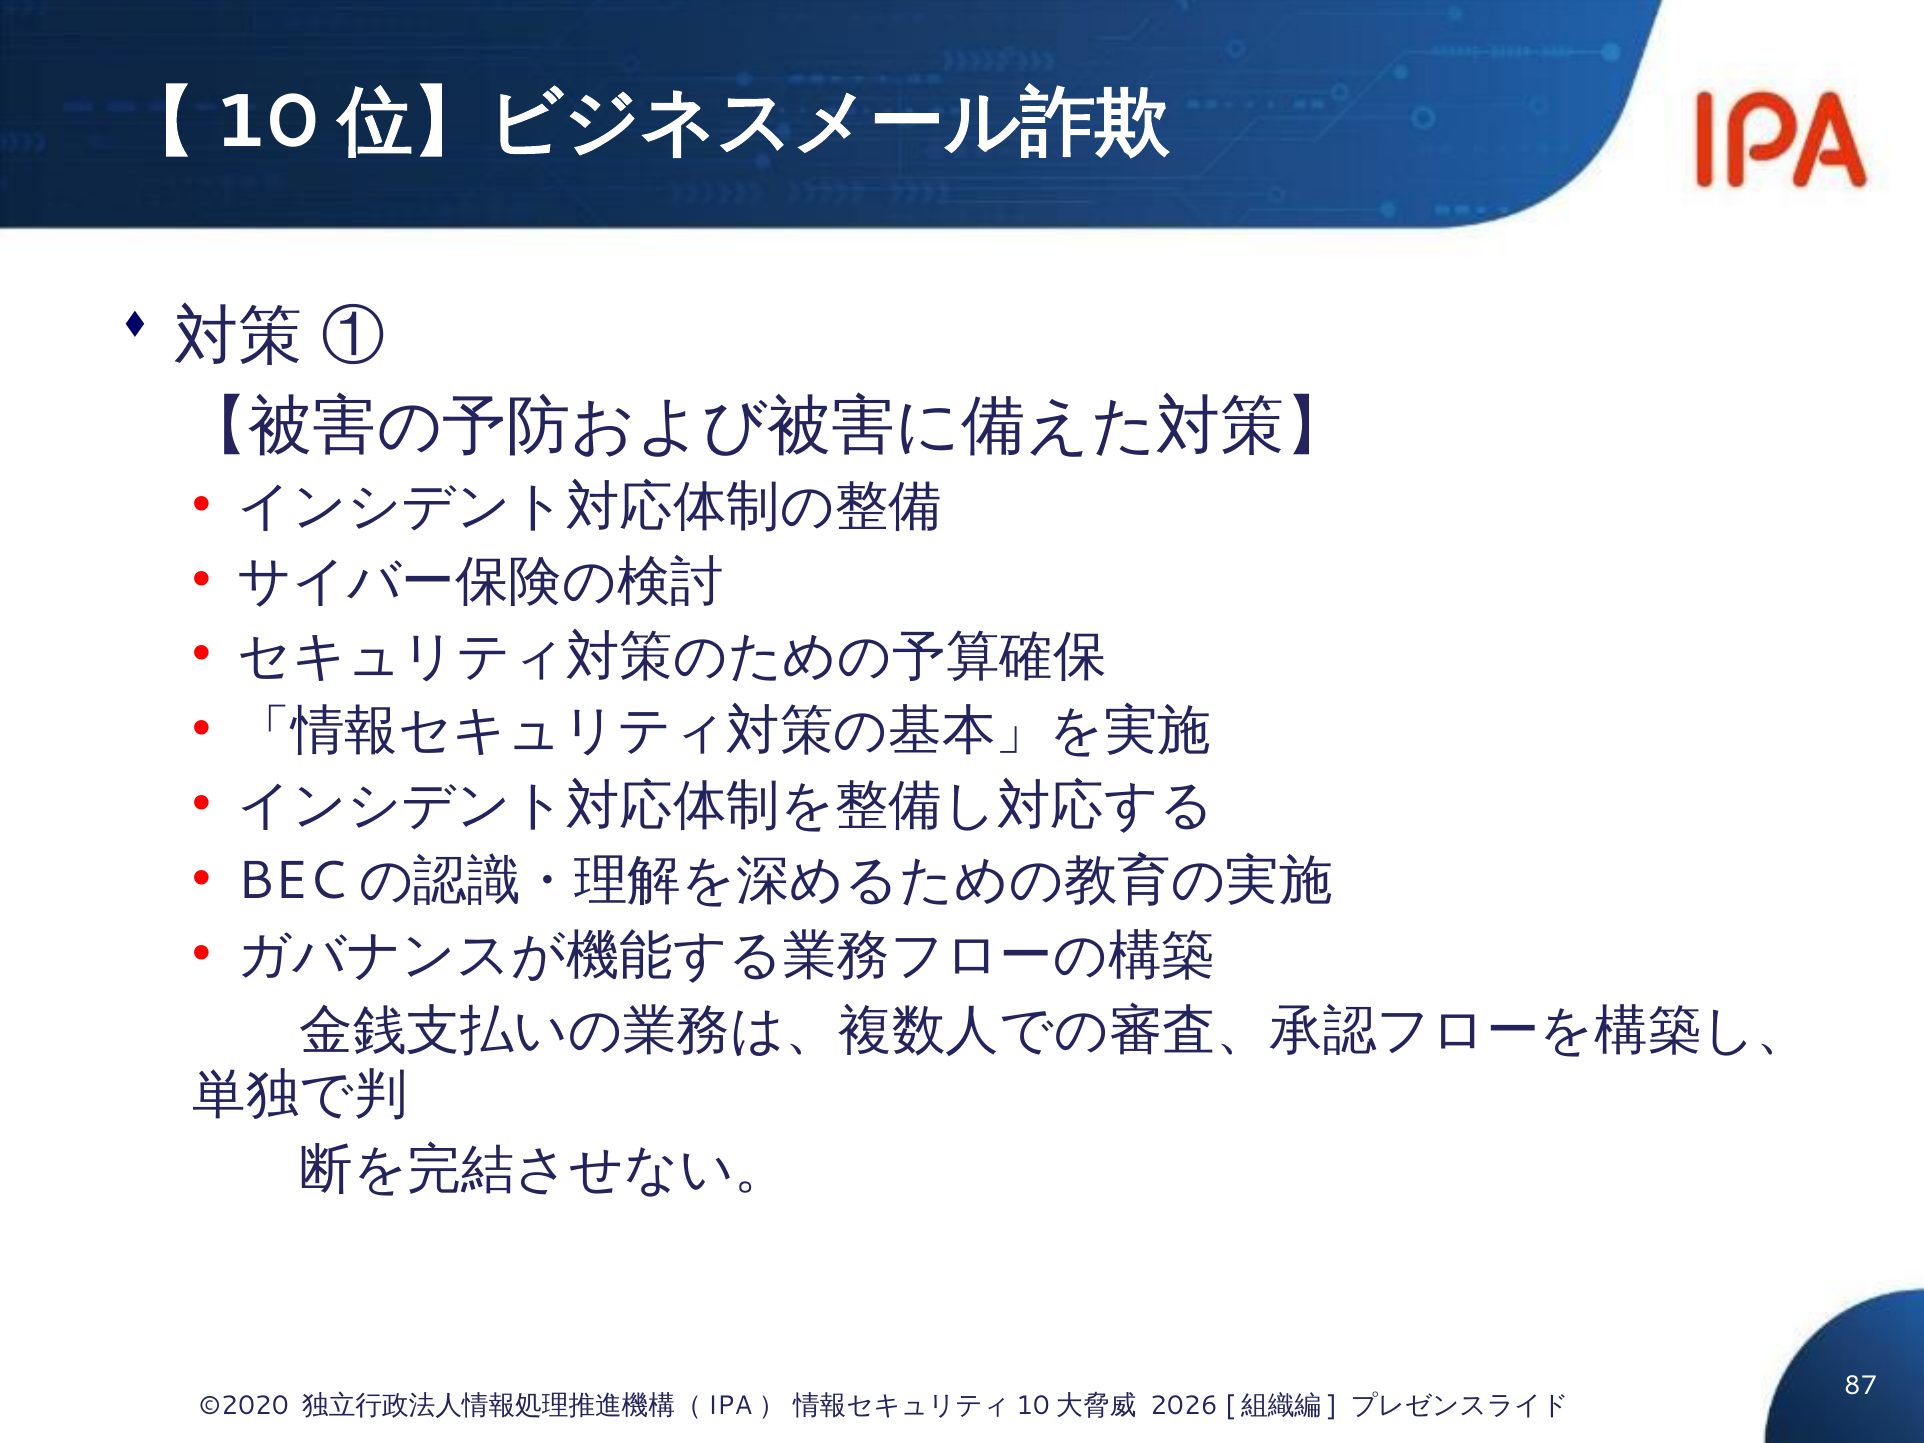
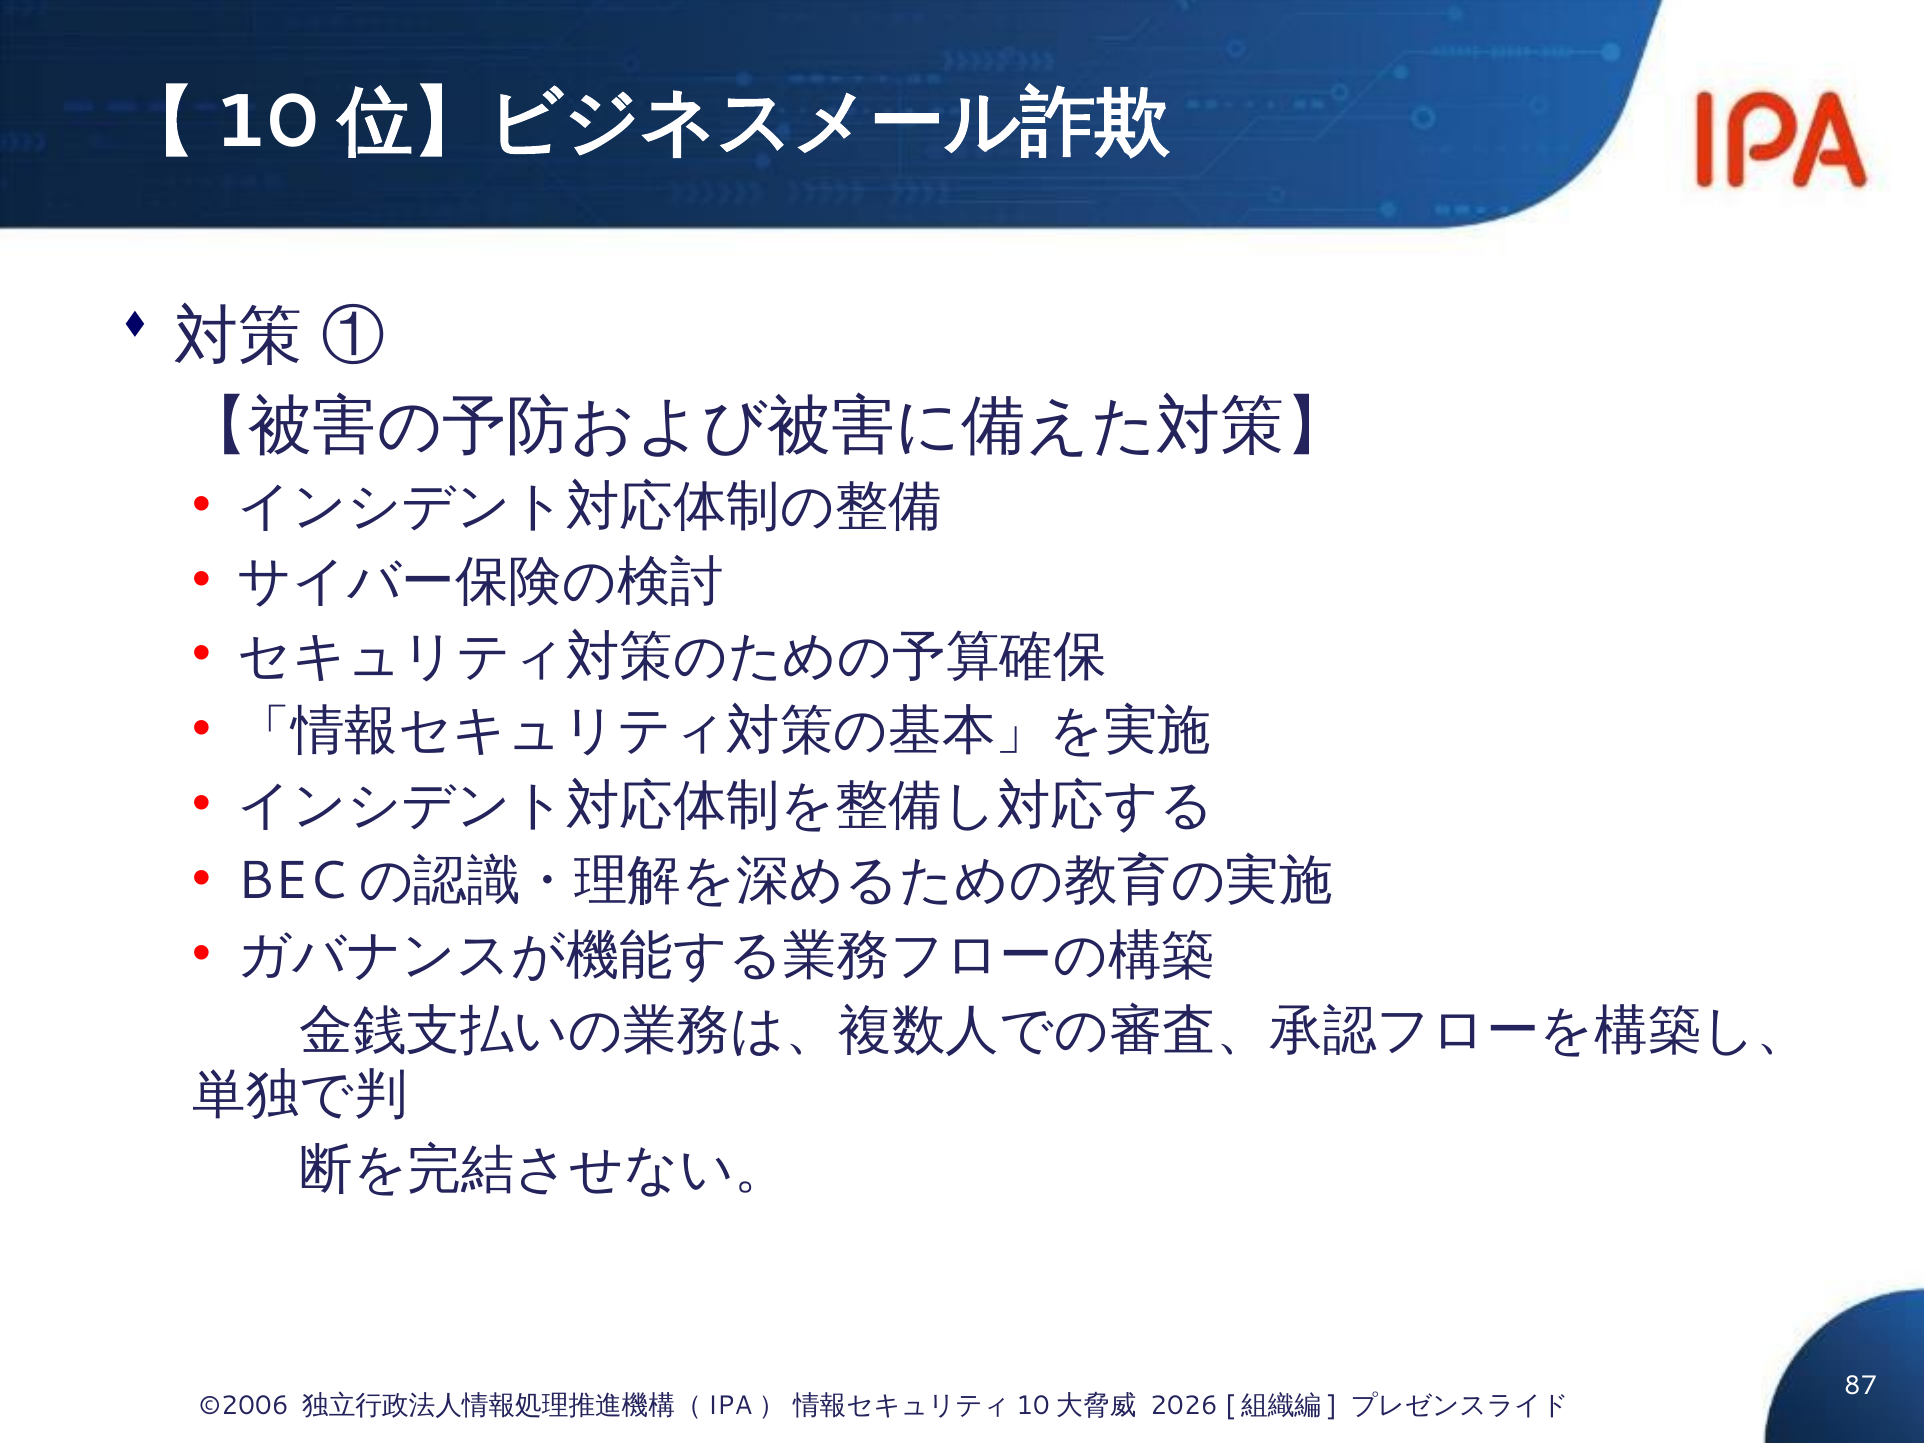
©2020: ©2020 -> ©2006
